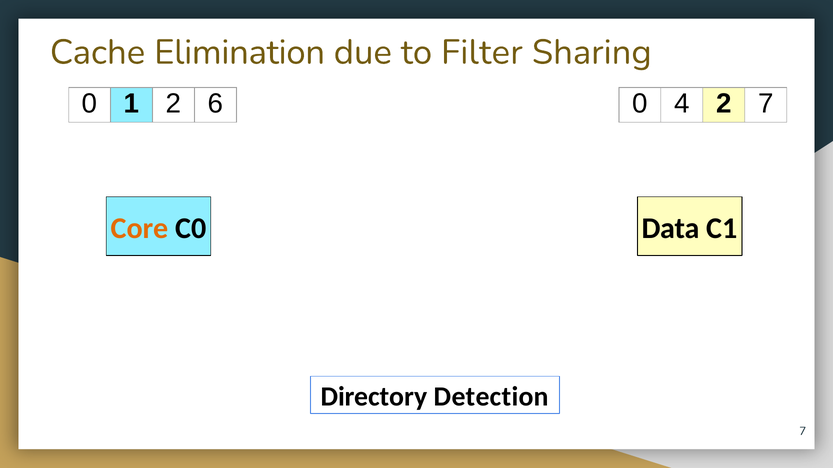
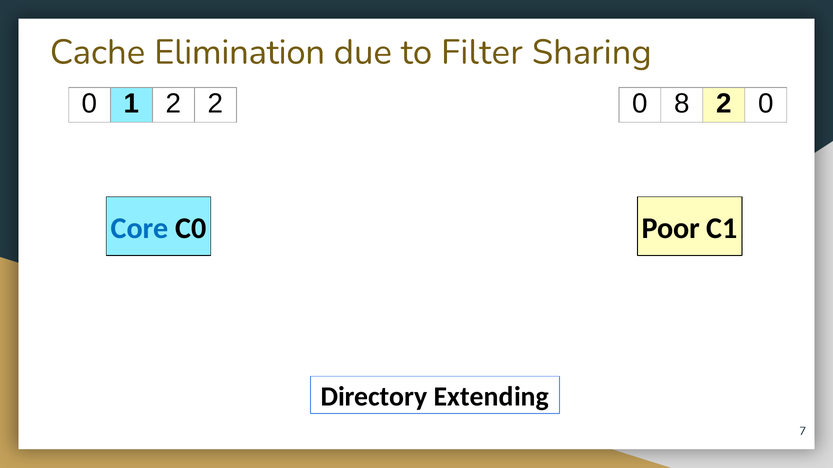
2 6: 6 -> 2
4: 4 -> 8
2 7: 7 -> 0
Core colour: orange -> blue
Data: Data -> Poor
Detection: Detection -> Extending
